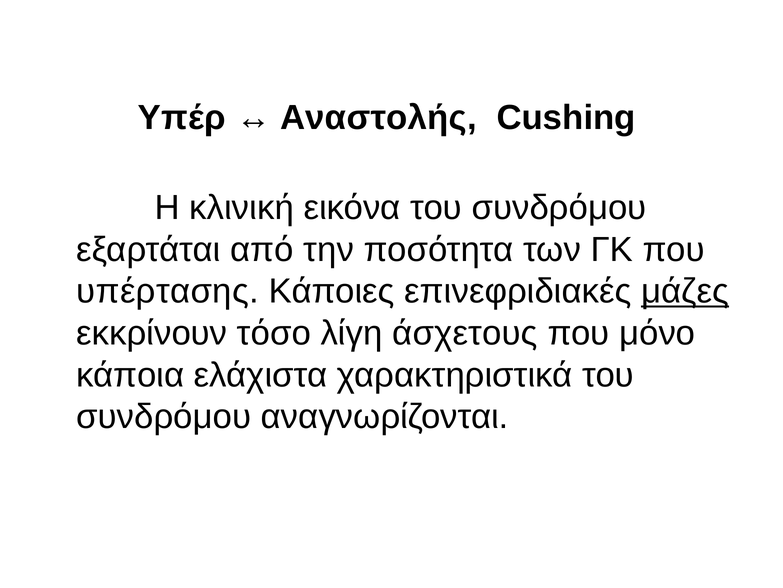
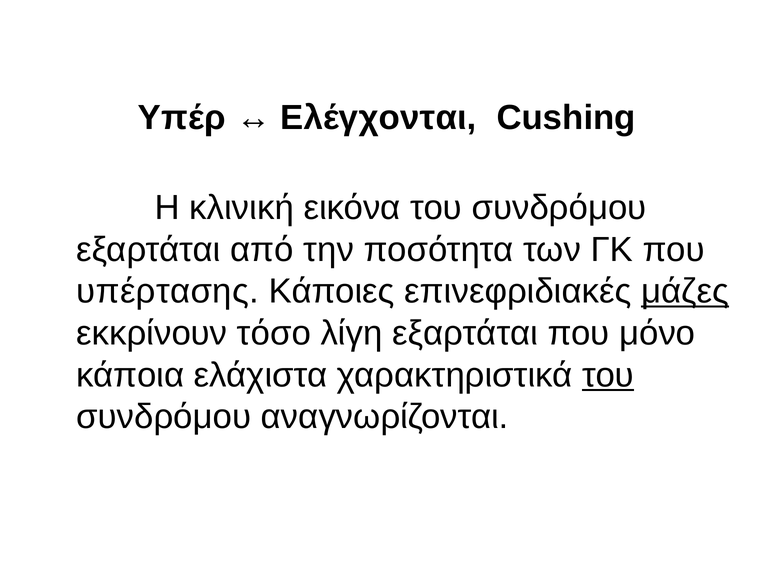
Αναστολής: Αναστολής -> Ελέγχονται
λίγη άσχετους: άσχετους -> εξαρτάται
του at (608, 375) underline: none -> present
